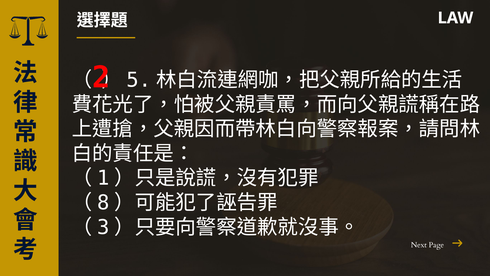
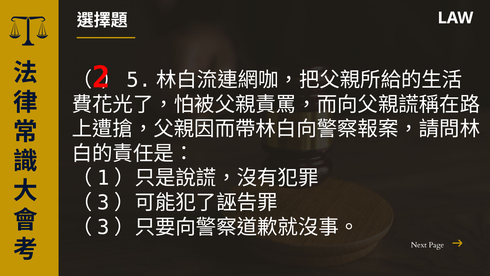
8 at (103, 202): 8 -> 3
